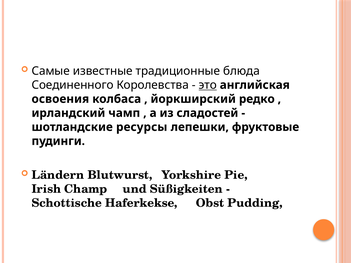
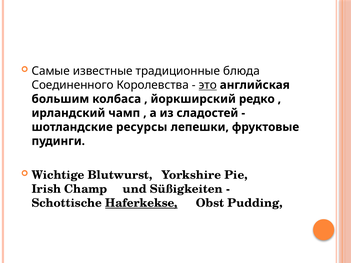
освоения: освоения -> большим
Ländern: Ländern -> Wichtige
Haferkekse underline: none -> present
